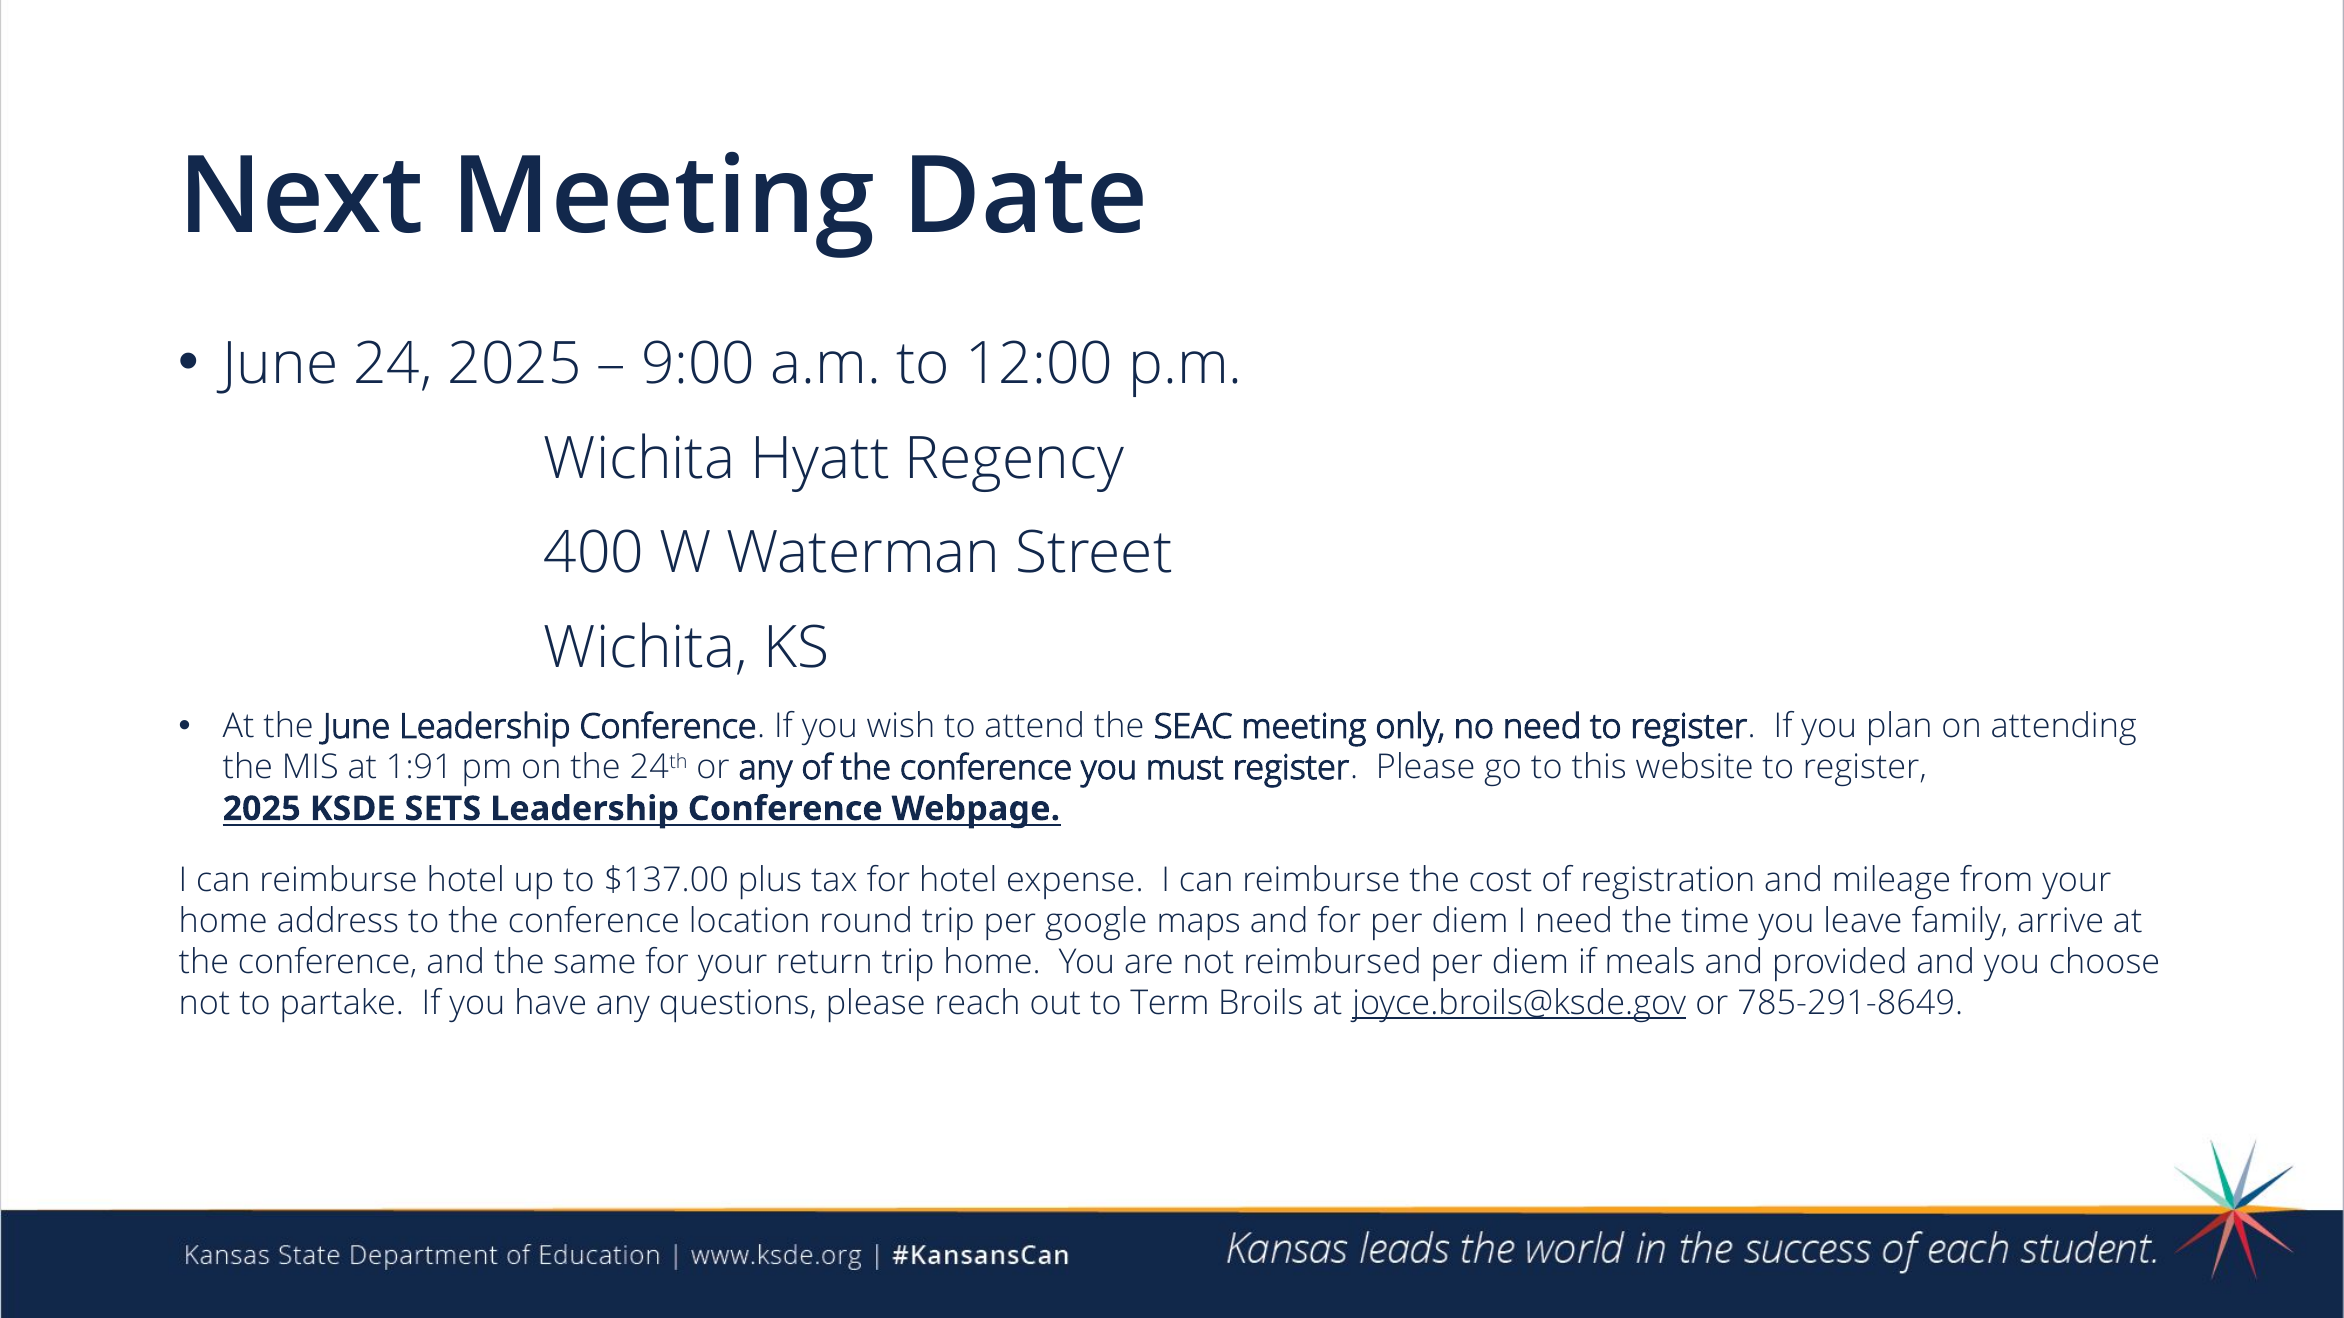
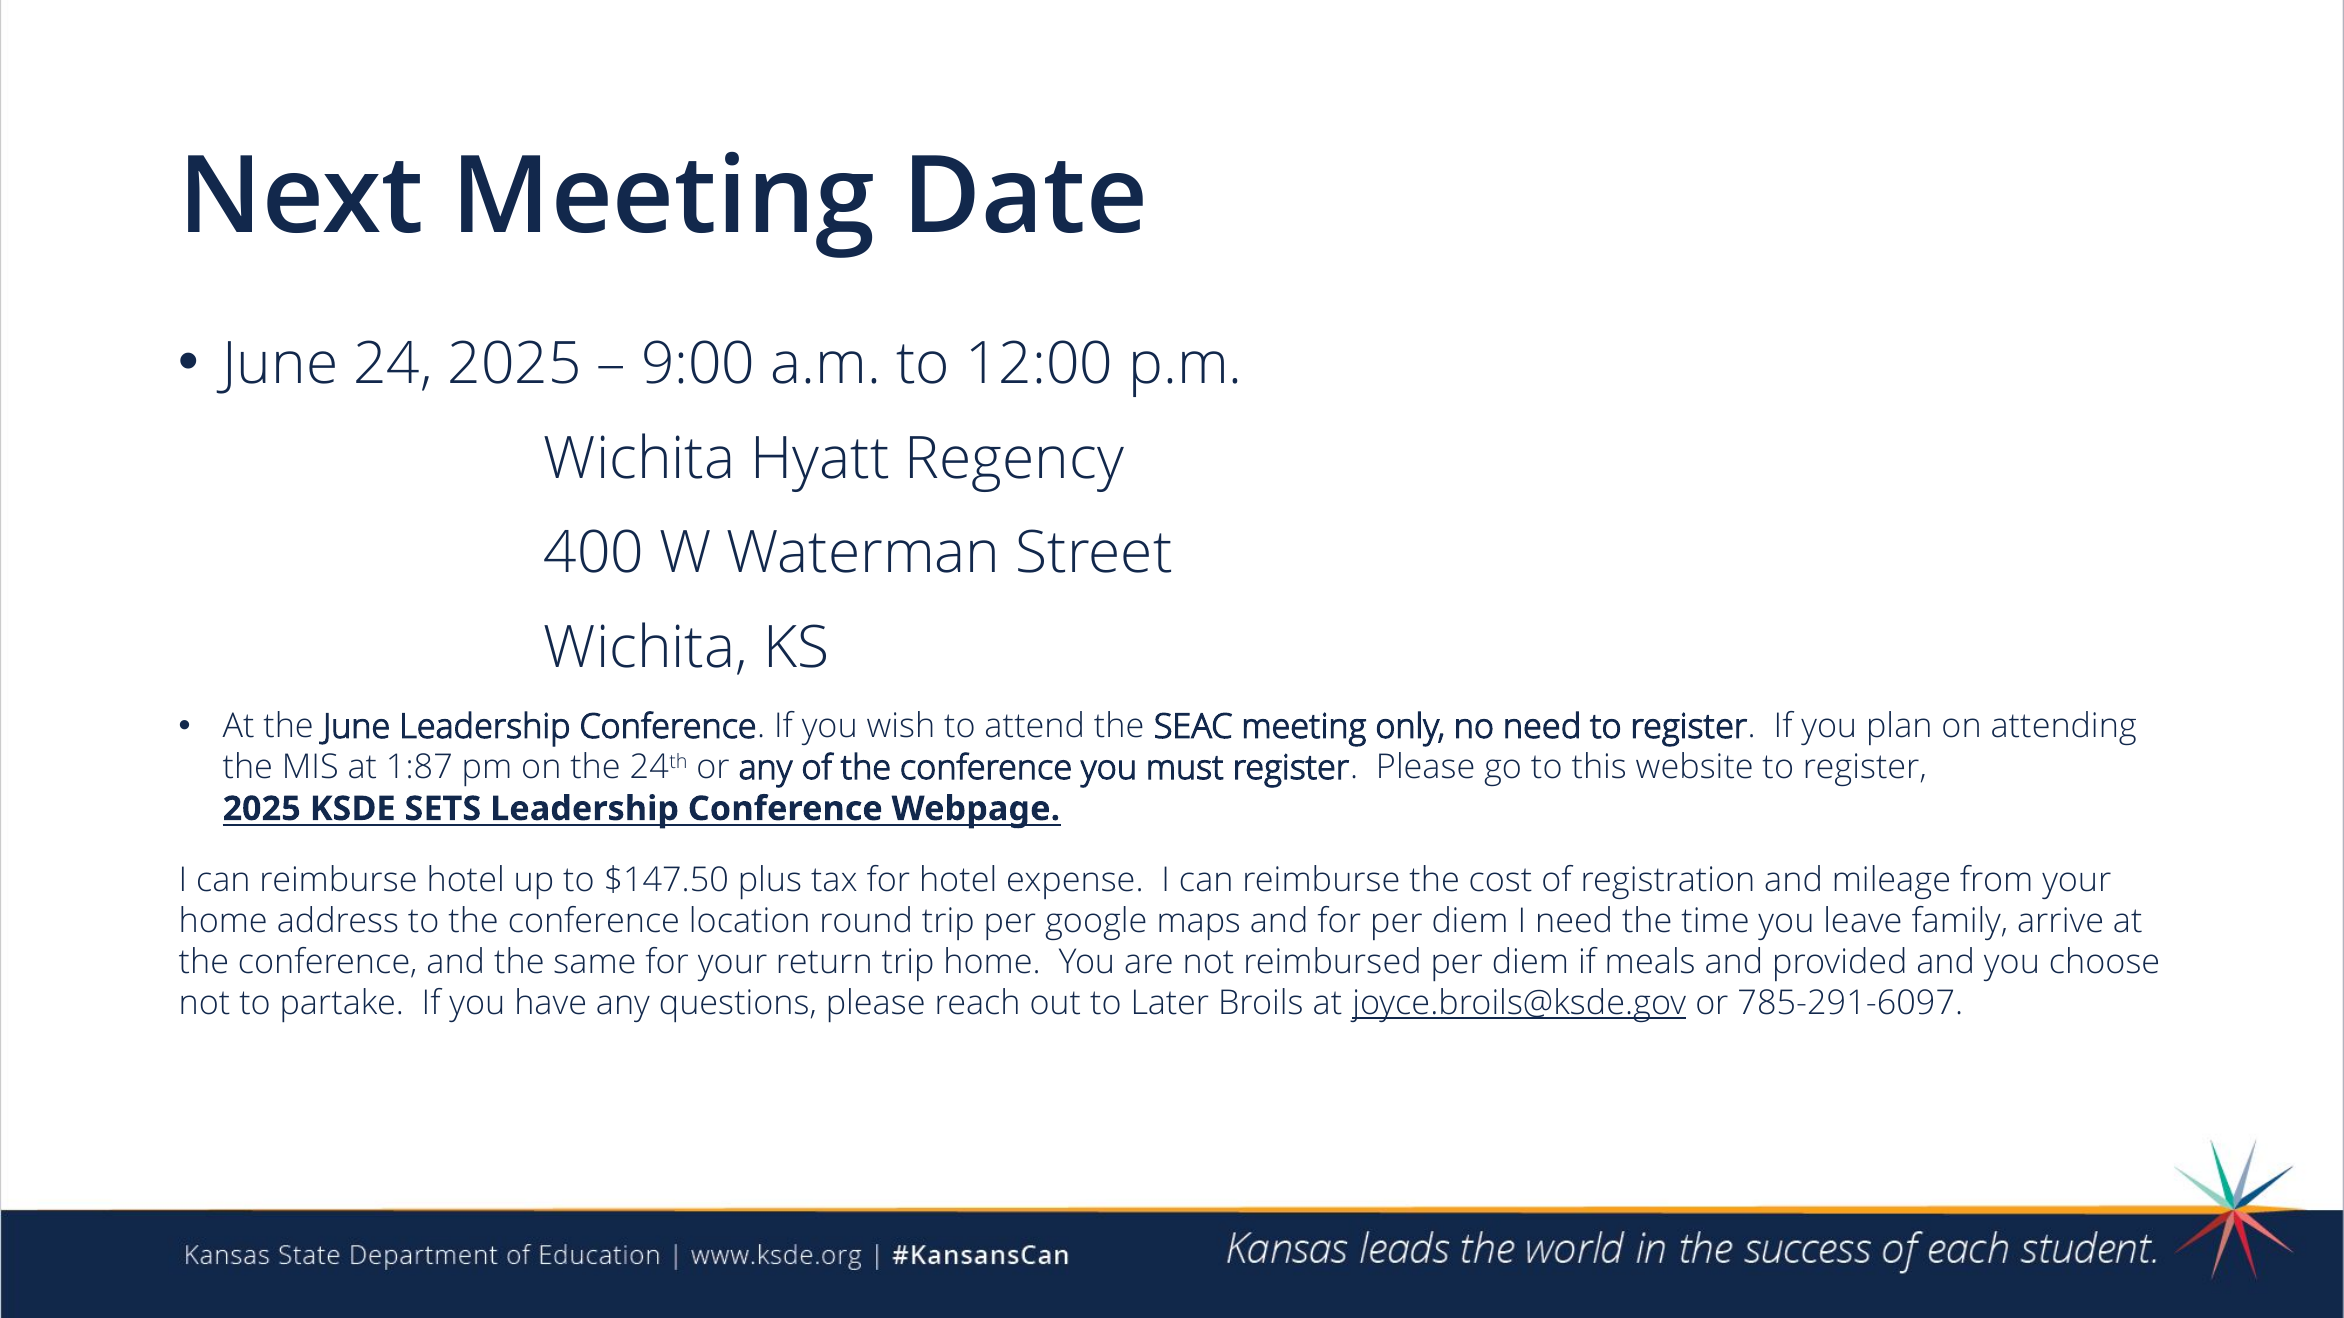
1:91: 1:91 -> 1:87
$137.00: $137.00 -> $147.50
Term: Term -> Later
785-291-8649: 785-291-8649 -> 785-291-6097
